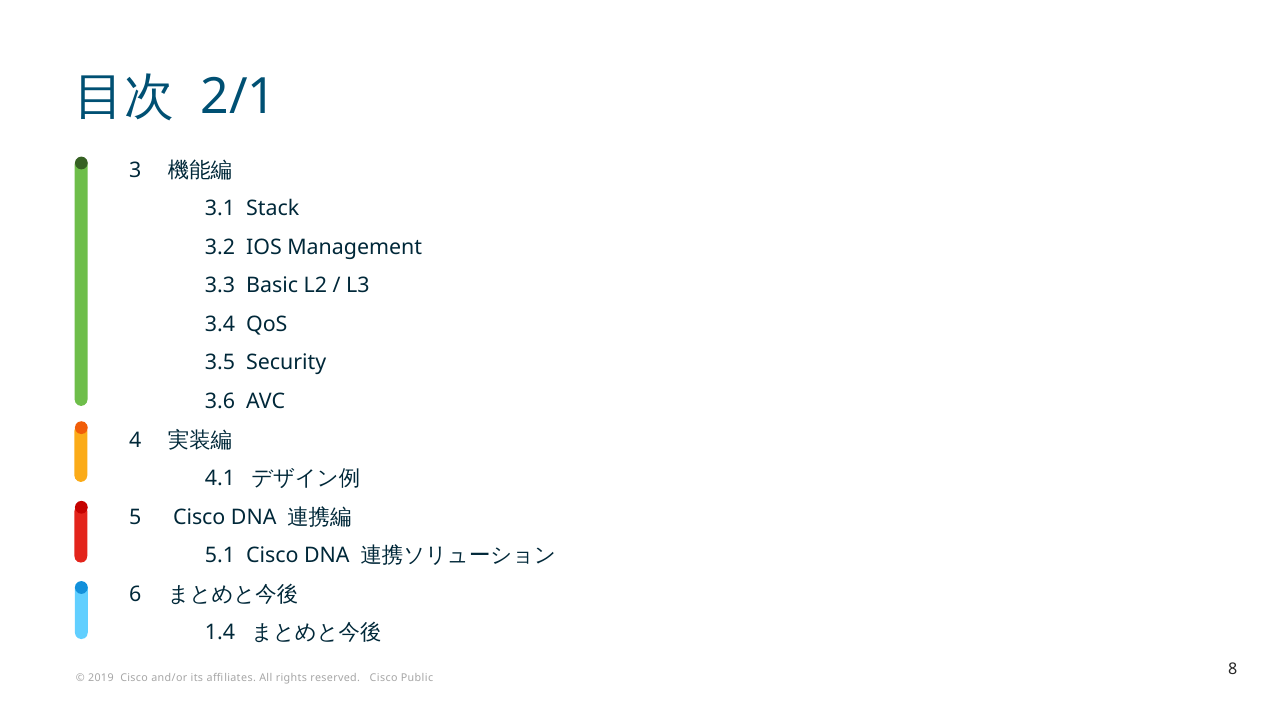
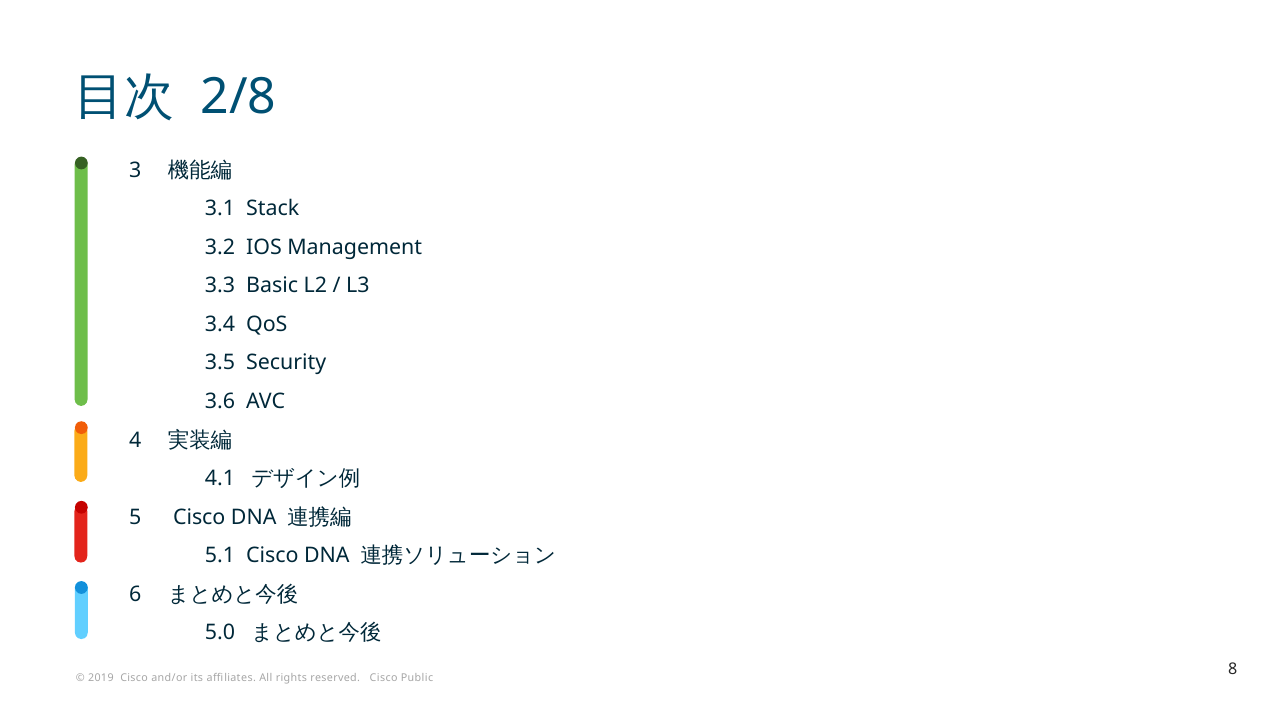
2/1: 2/1 -> 2/8
1.4: 1.4 -> 5.0
